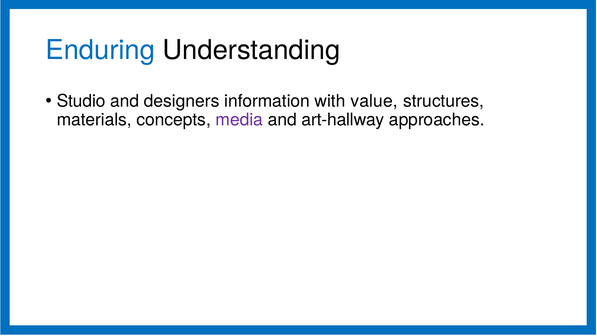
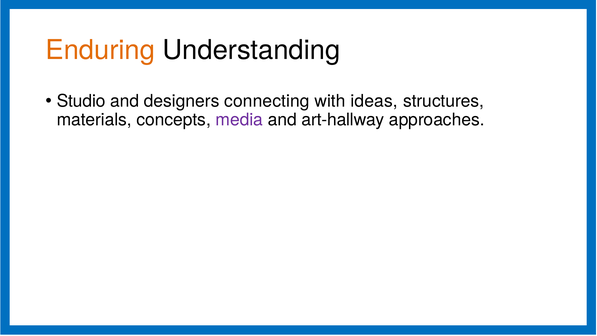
Enduring colour: blue -> orange
information: information -> connecting
value: value -> ideas
